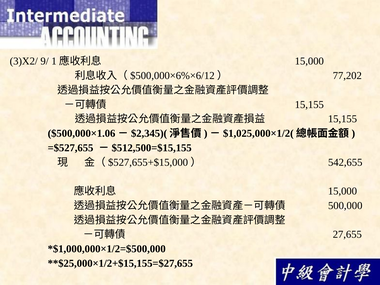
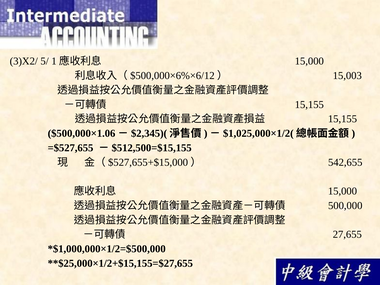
9/: 9/ -> 5/
77,202: 77,202 -> 15,003
